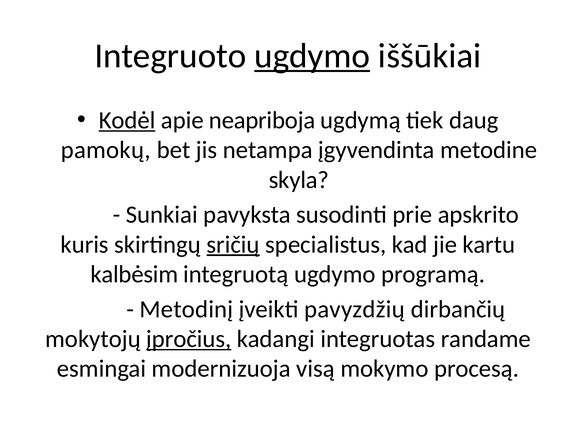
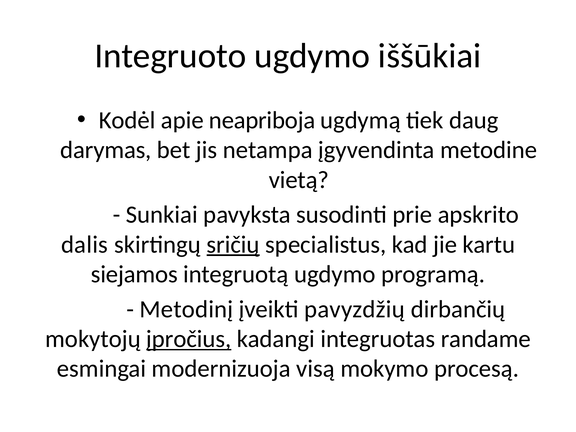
ugdymo at (312, 56) underline: present -> none
Kodėl underline: present -> none
pamokų: pamokų -> darymas
skyla: skyla -> vietą
kuris: kuris -> dalis
kalbėsim: kalbėsim -> siejamos
